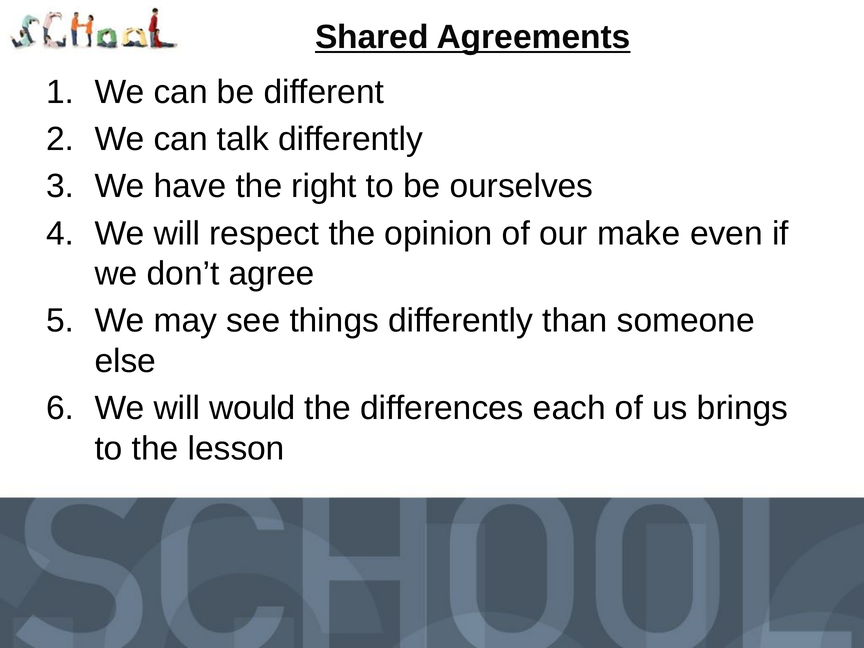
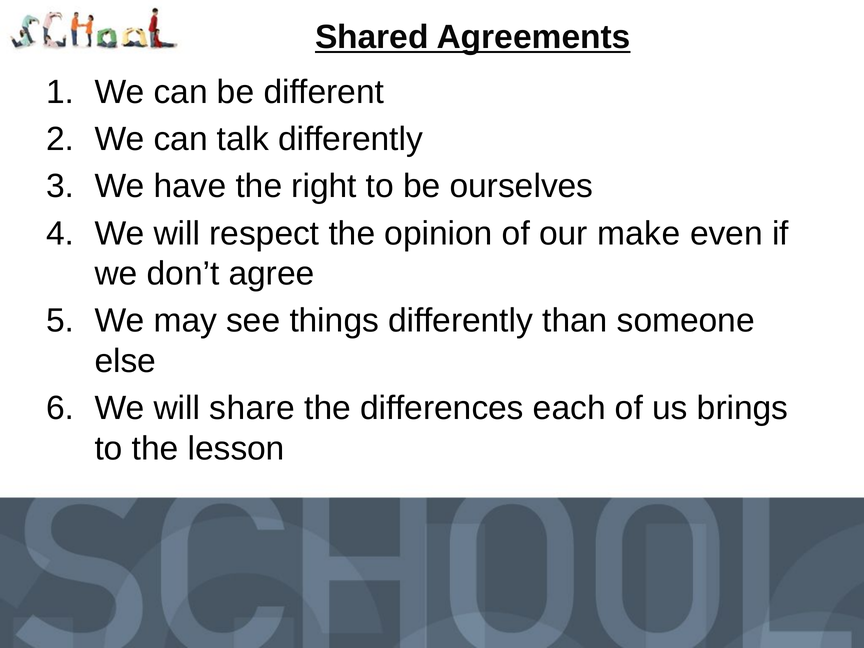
would: would -> share
